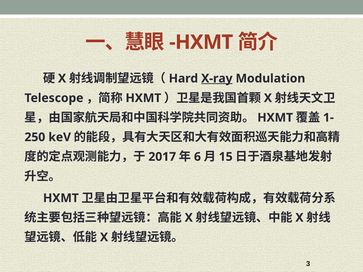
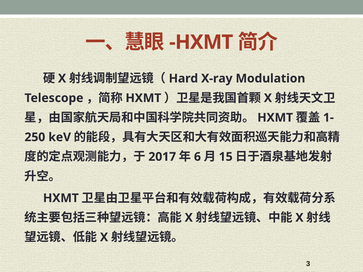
X-ray underline: present -> none
